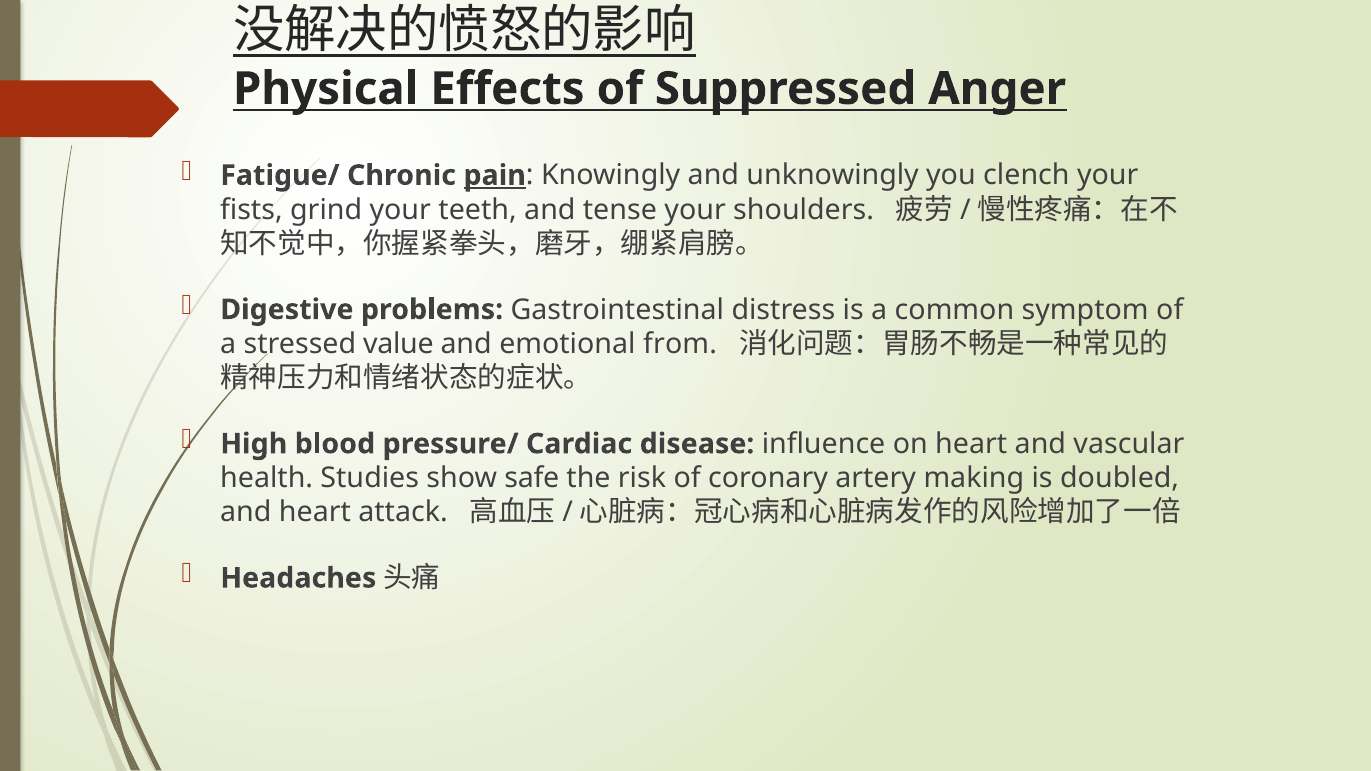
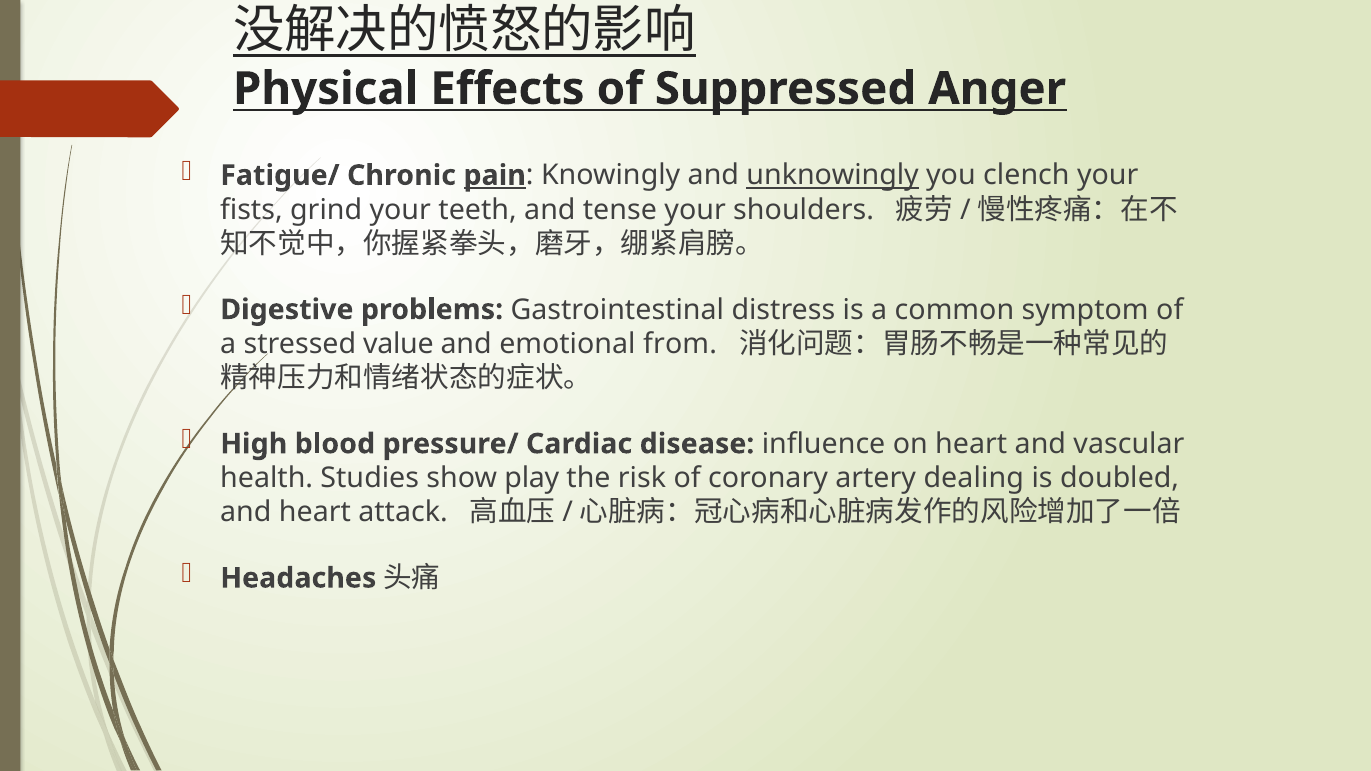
unknowingly underline: none -> present
safe: safe -> play
making: making -> dealing
